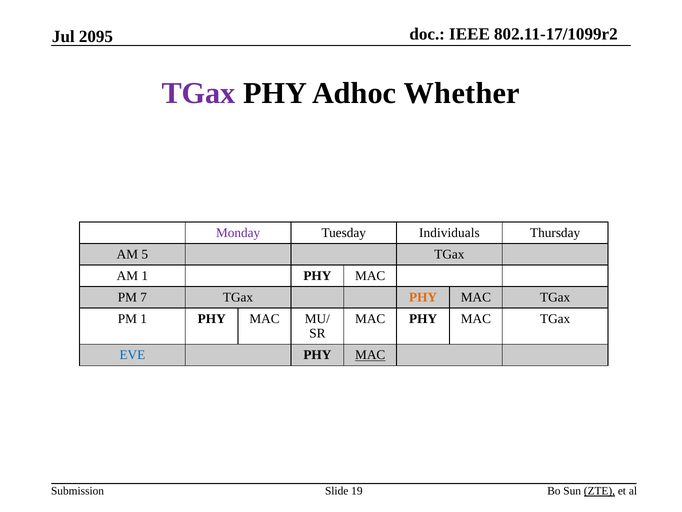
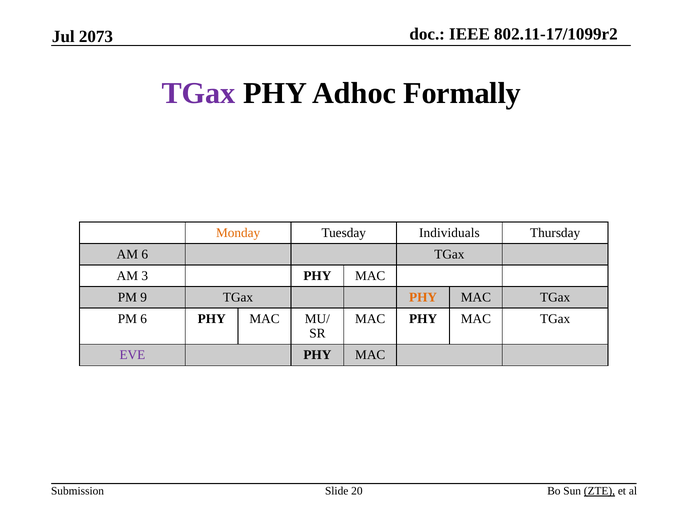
2095: 2095 -> 2073
Whether: Whether -> Formally
Monday colour: purple -> orange
AM 5: 5 -> 6
AM 1: 1 -> 3
7: 7 -> 9
PM 1: 1 -> 6
EVE colour: blue -> purple
MAC at (370, 355) underline: present -> none
19: 19 -> 20
